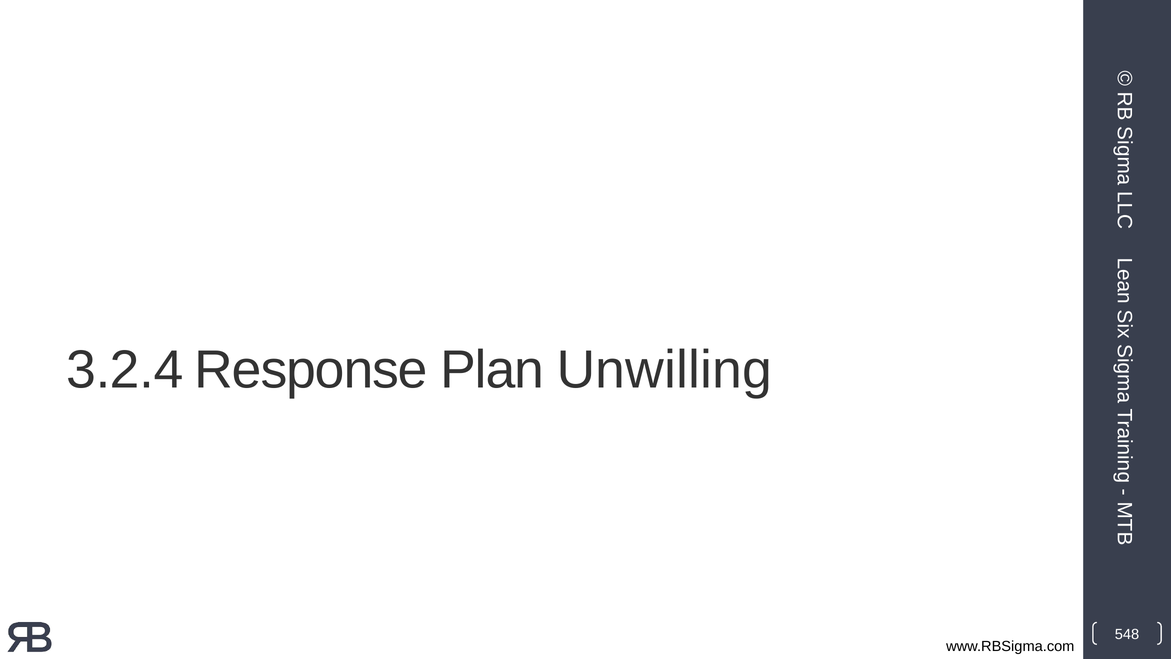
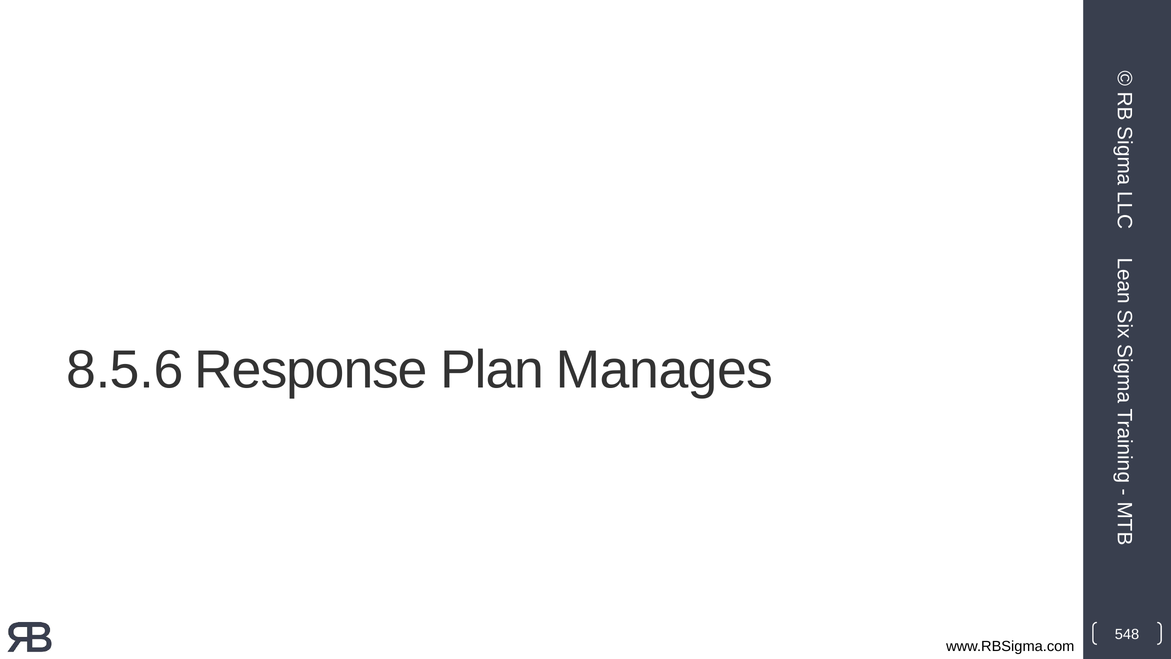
3.2.4: 3.2.4 -> 8.5.6
Unwilling: Unwilling -> Manages
